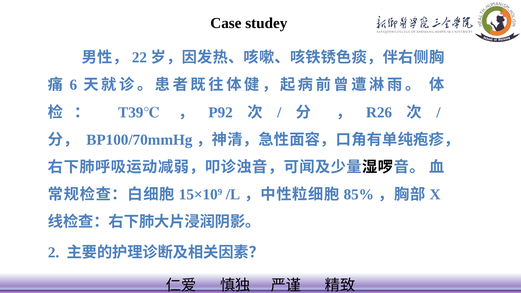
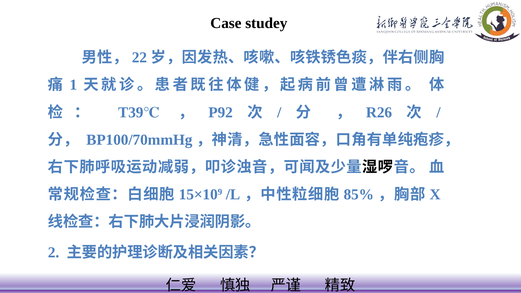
6: 6 -> 1
